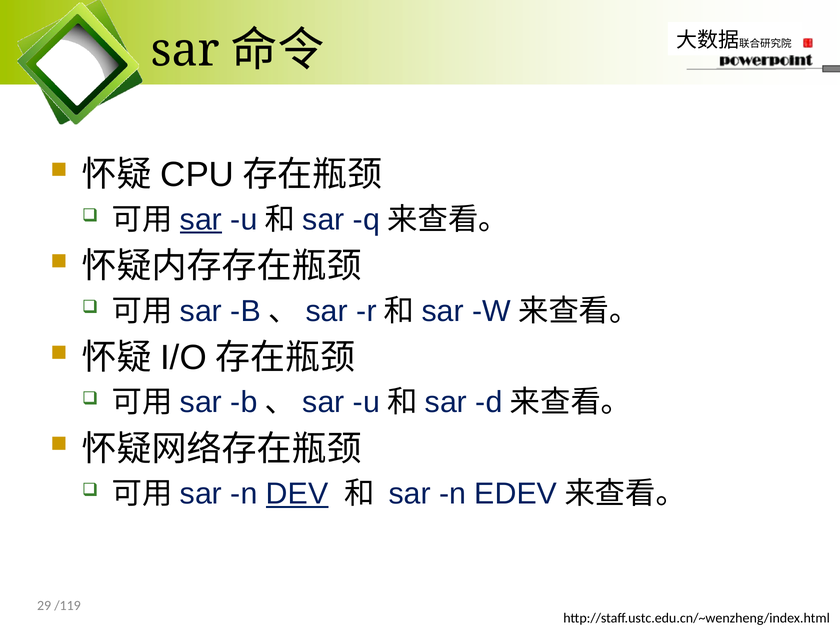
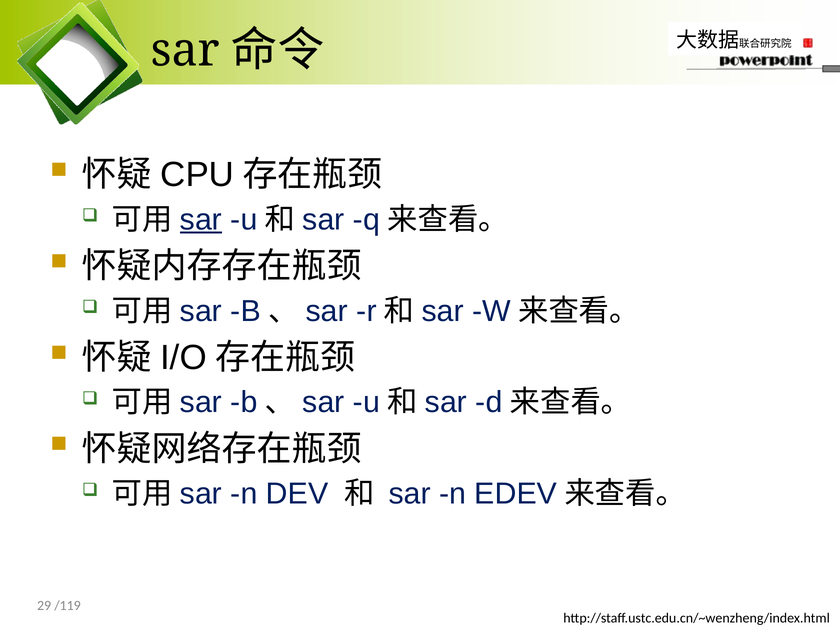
DEV underline: present -> none
